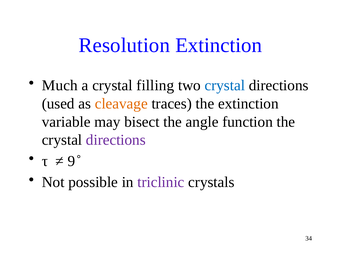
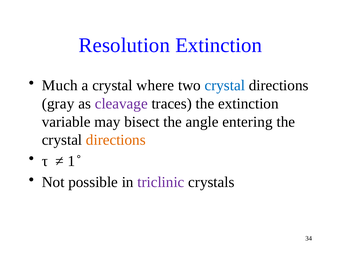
filling: filling -> where
used: used -> gray
cleavage colour: orange -> purple
function: function -> entering
directions at (116, 140) colour: purple -> orange
9: 9 -> 1
